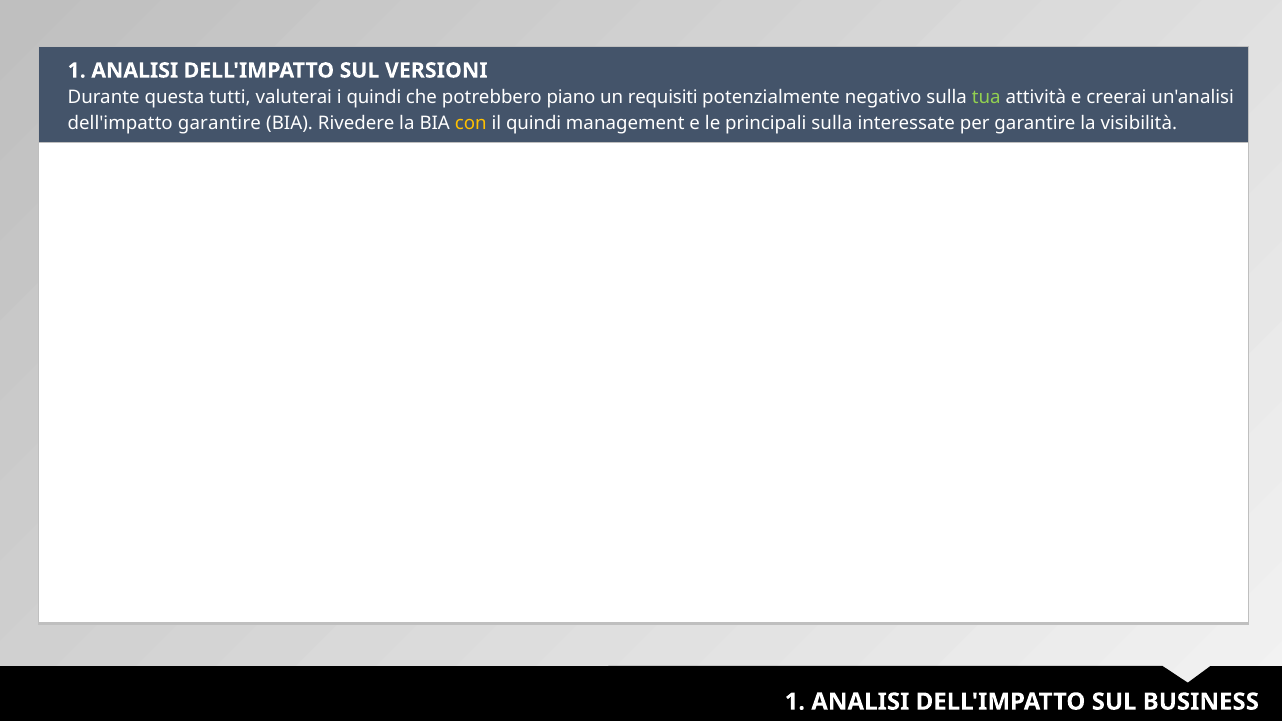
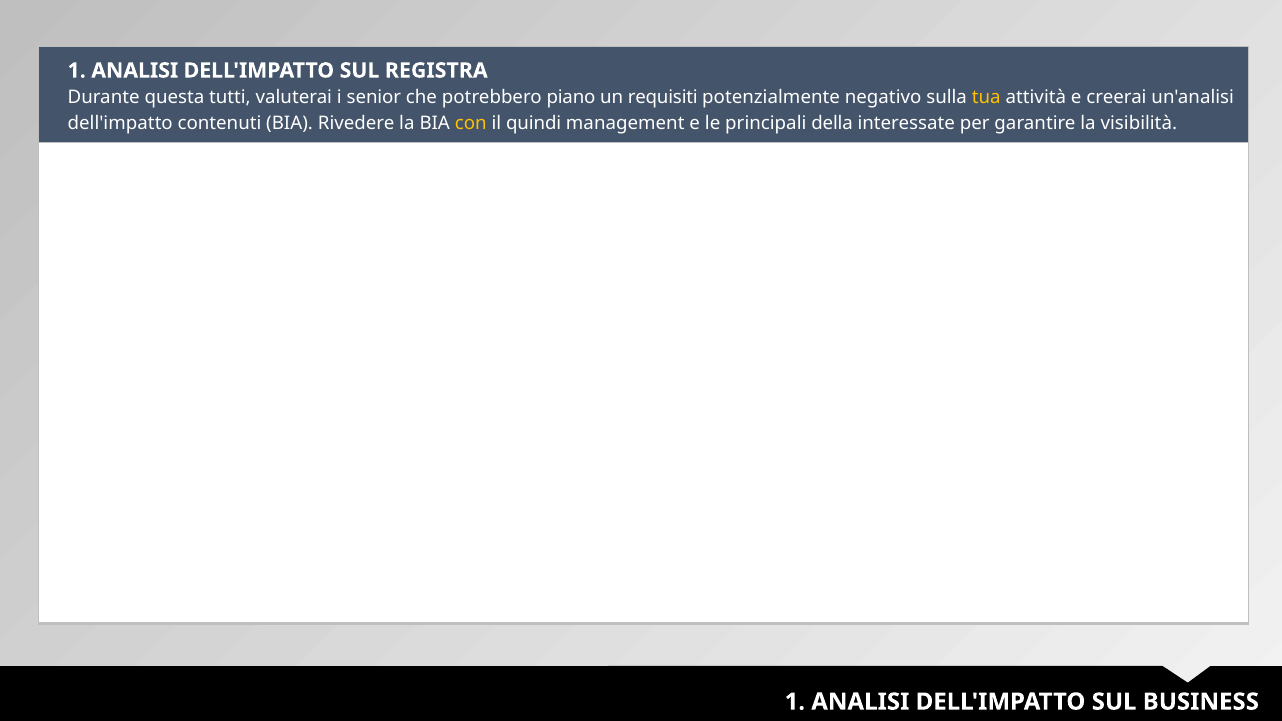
VERSIONI: VERSIONI -> REGISTRA
i quindi: quindi -> senior
tua colour: light green -> yellow
dell'impatto garantire: garantire -> contenuti
principali sulla: sulla -> della
